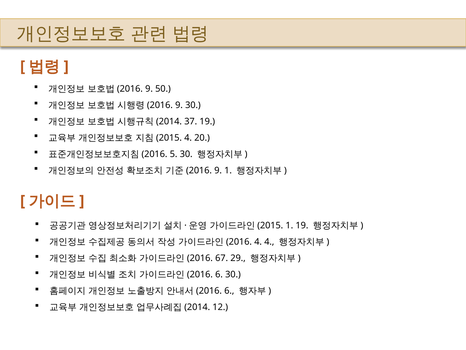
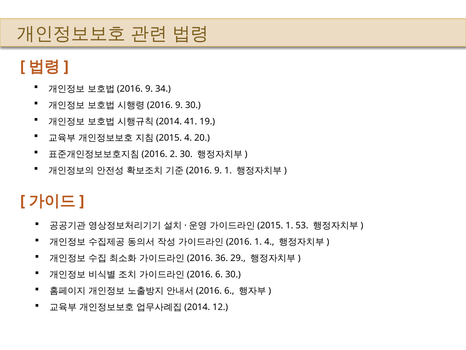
50: 50 -> 34
37: 37 -> 41
5: 5 -> 2
1 19: 19 -> 53
4 at (258, 242): 4 -> 1
67: 67 -> 36
